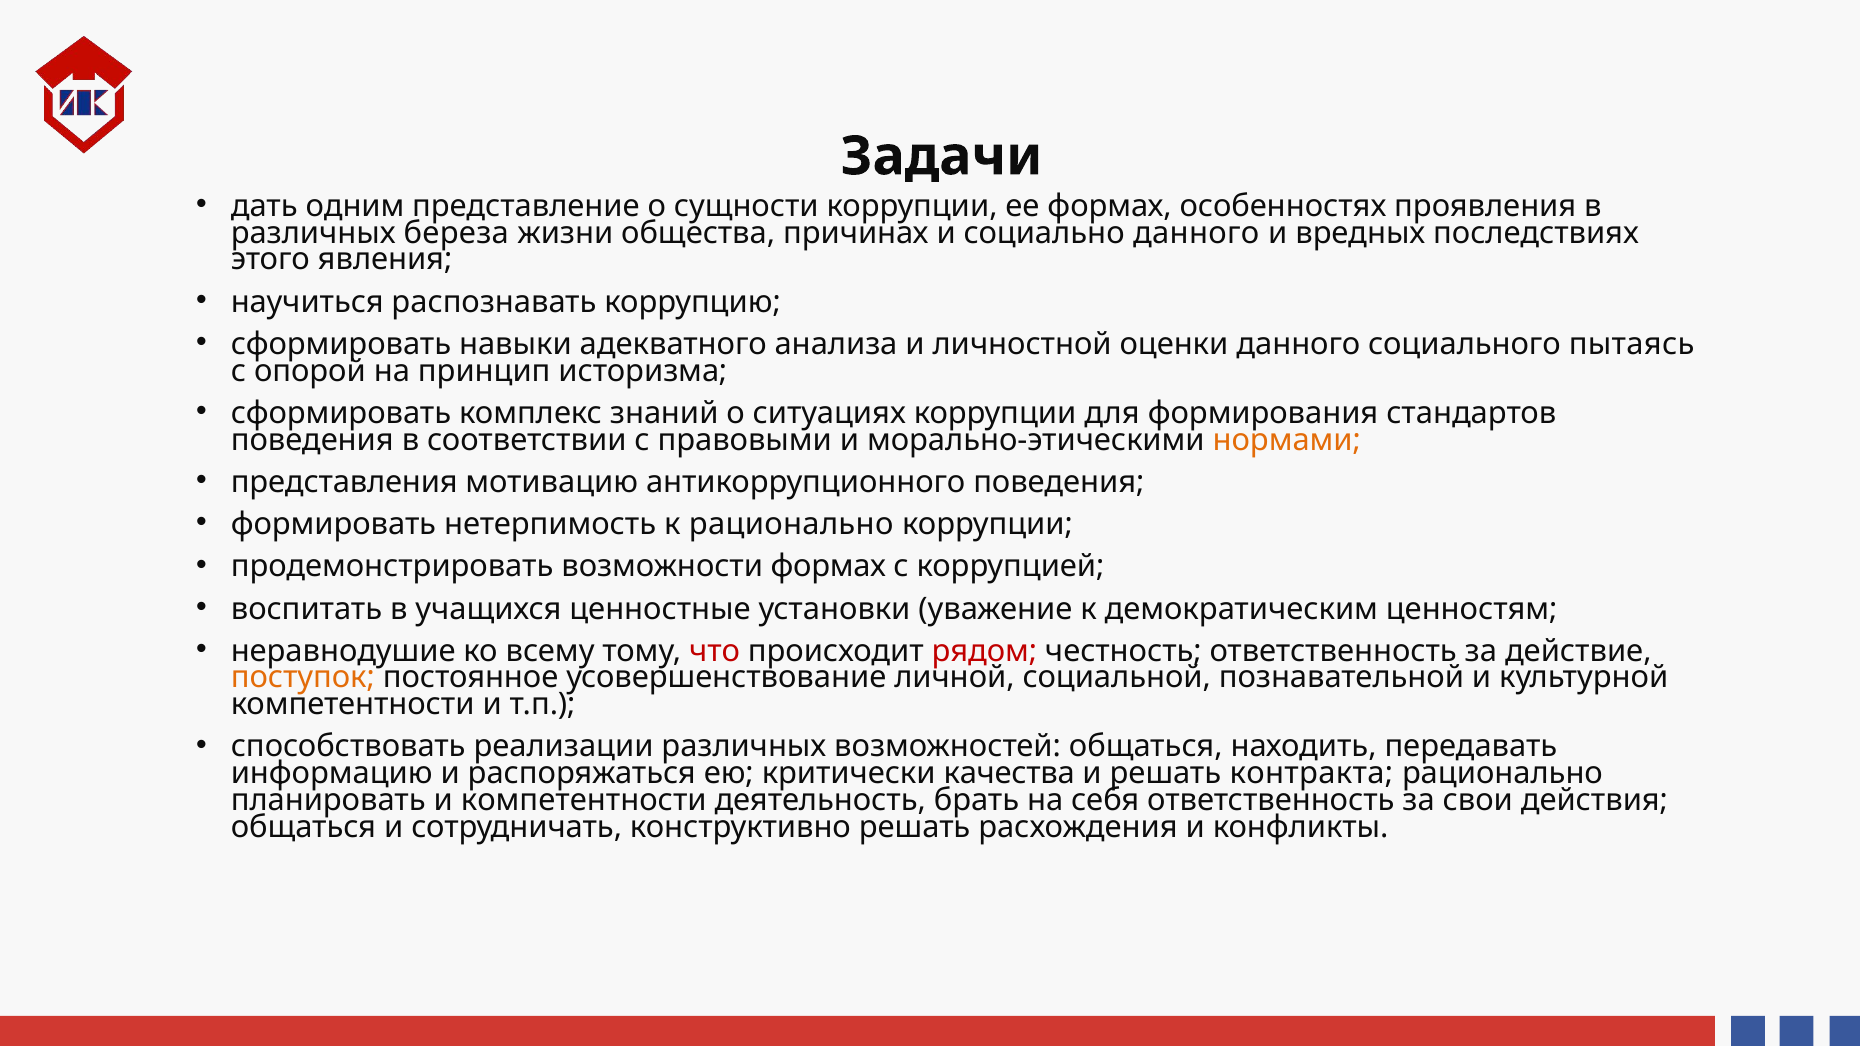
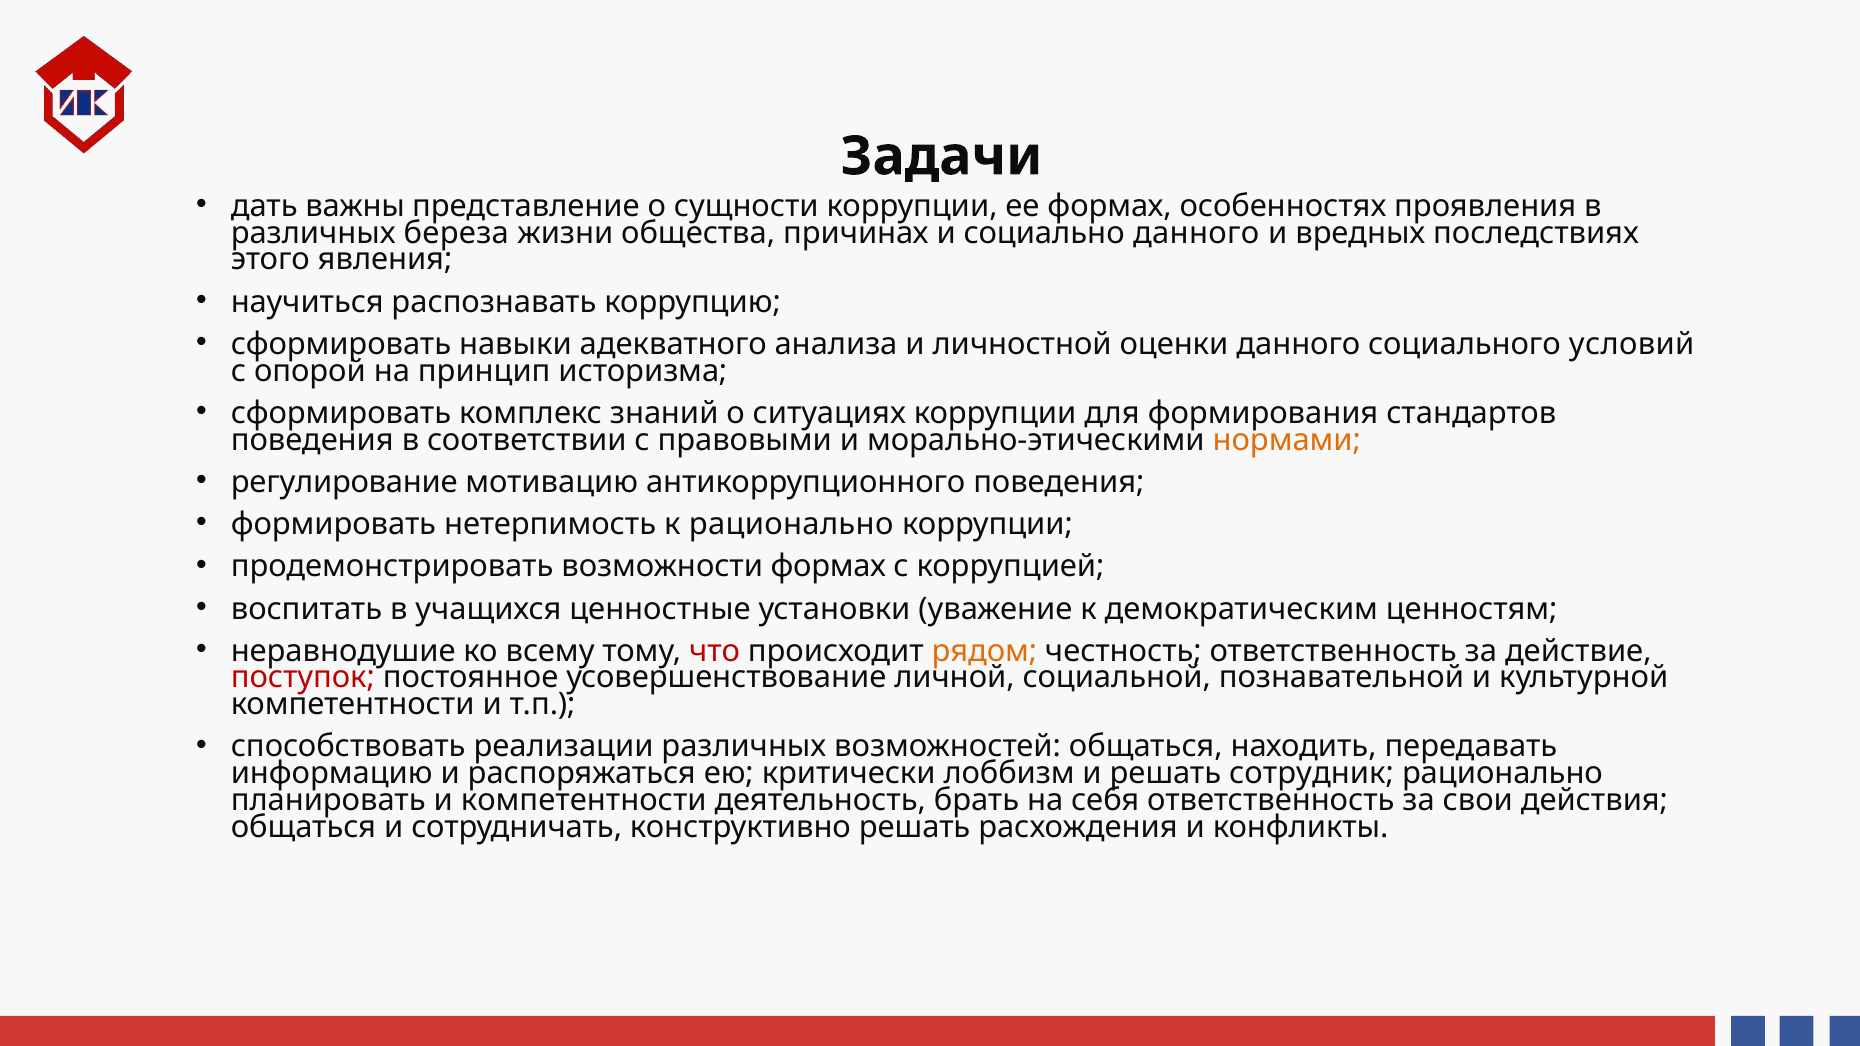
одним: одним -> важны
пытаясь: пытаясь -> условий
представления: представления -> регулирование
рядом colour: red -> orange
поступок colour: orange -> red
качества: качества -> лоббизм
контракта: контракта -> сотрудник
